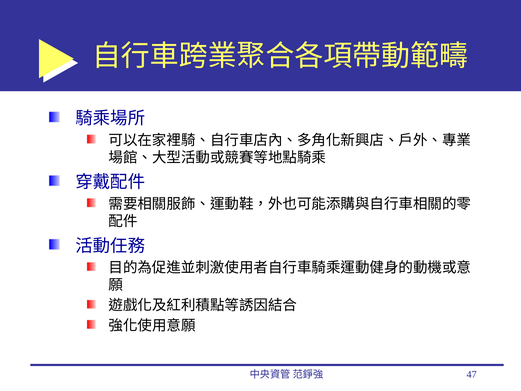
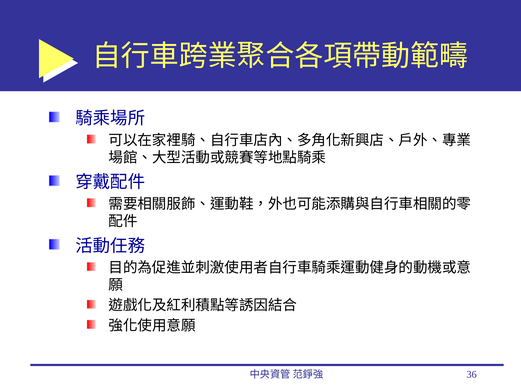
47: 47 -> 36
